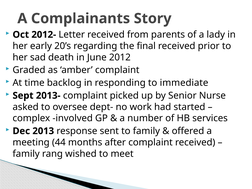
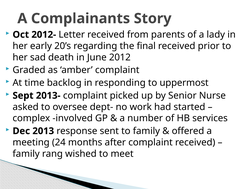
immediate: immediate -> uppermost
44: 44 -> 24
